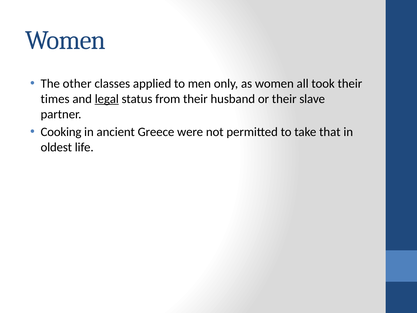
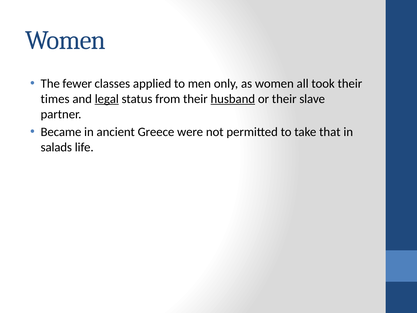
other: other -> fewer
husband underline: none -> present
Cooking: Cooking -> Became
oldest: oldest -> salads
